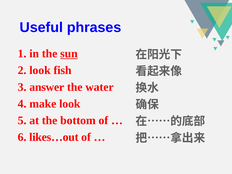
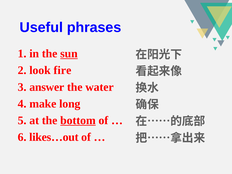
fish: fish -> fire
make look: look -> long
bottom underline: none -> present
